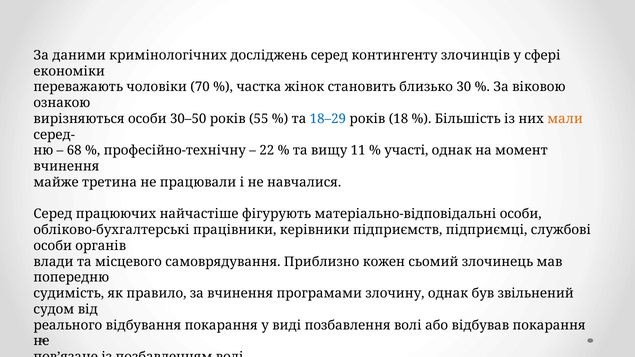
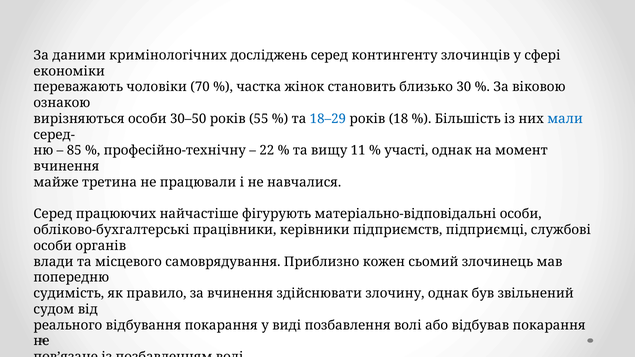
мали colour: orange -> blue
68: 68 -> 85
програмами: програмами -> здійснювати
